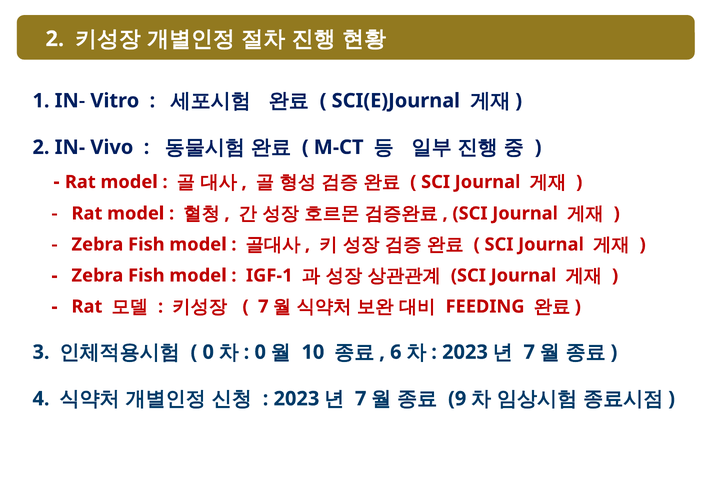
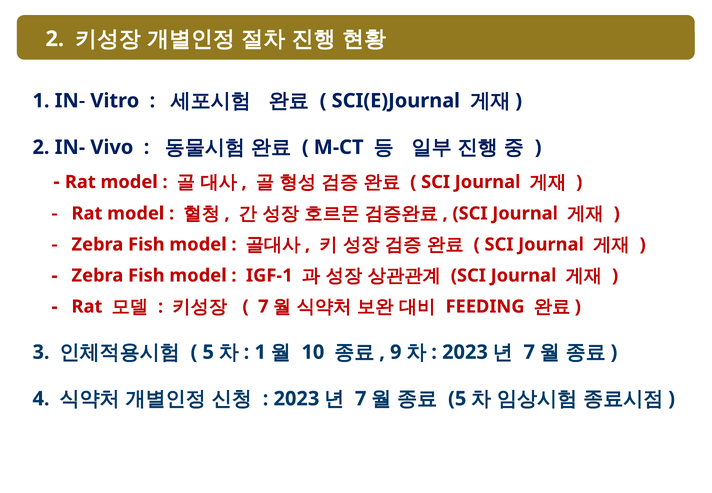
0 at (208, 352): 0 -> 5
0 at (260, 352): 0 -> 1
6: 6 -> 9
9 at (457, 399): 9 -> 5
